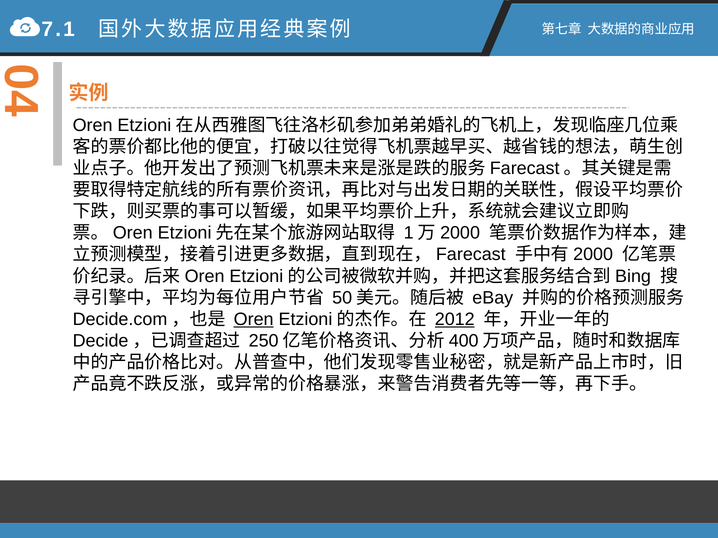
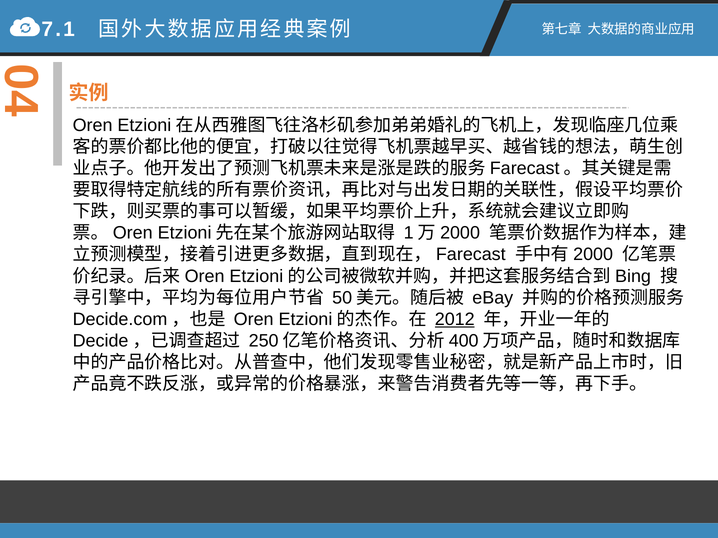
Oren at (254, 319) underline: present -> none
